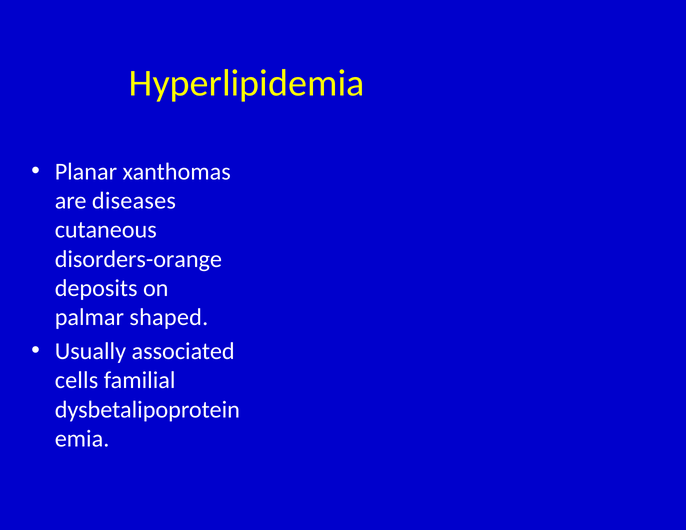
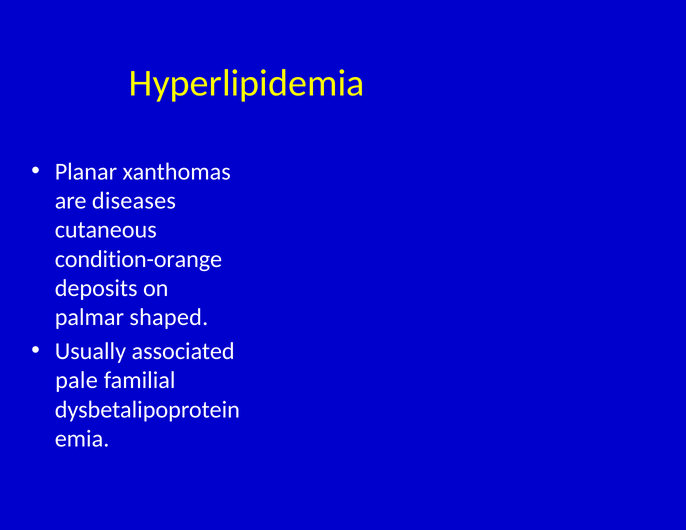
disorders-orange: disorders-orange -> condition-orange
cells: cells -> pale
